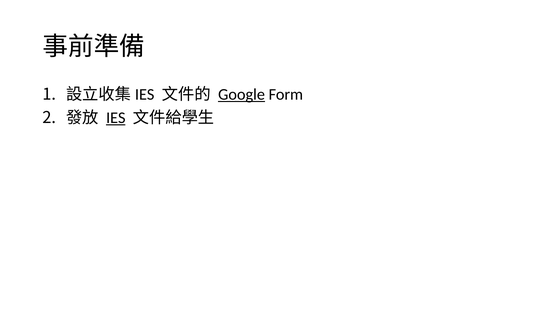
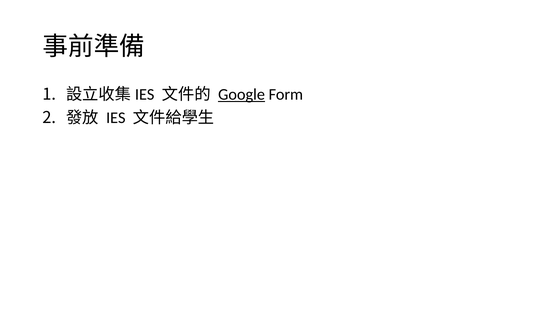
IES underline: present -> none
